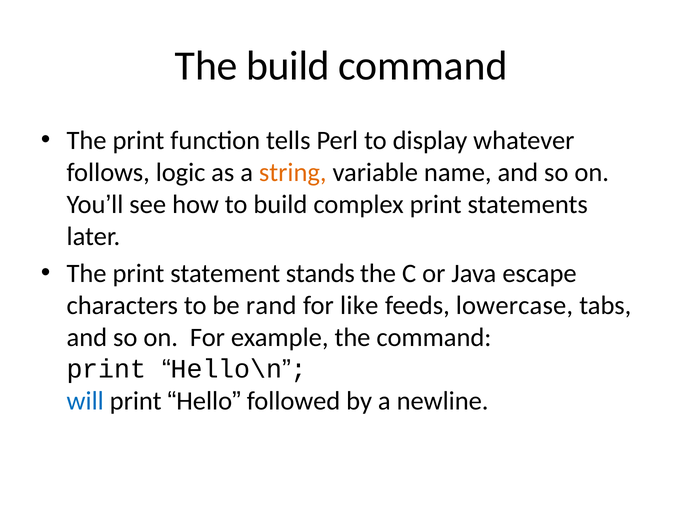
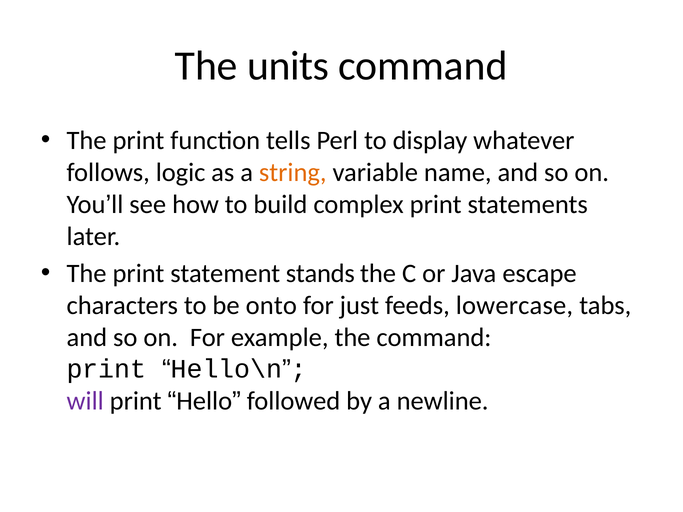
The build: build -> units
rand: rand -> onto
like: like -> just
will colour: blue -> purple
